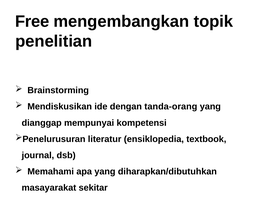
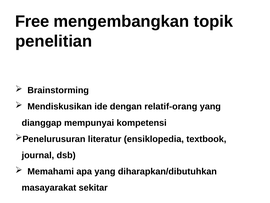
tanda-orang: tanda-orang -> relatif-orang
